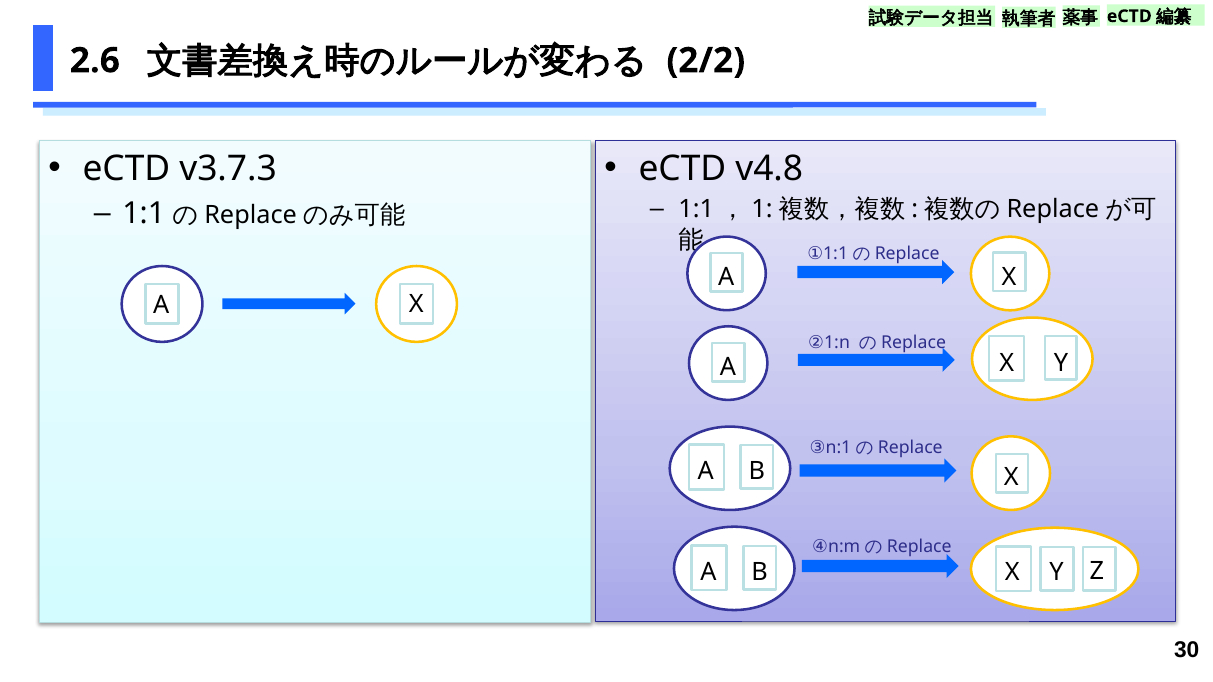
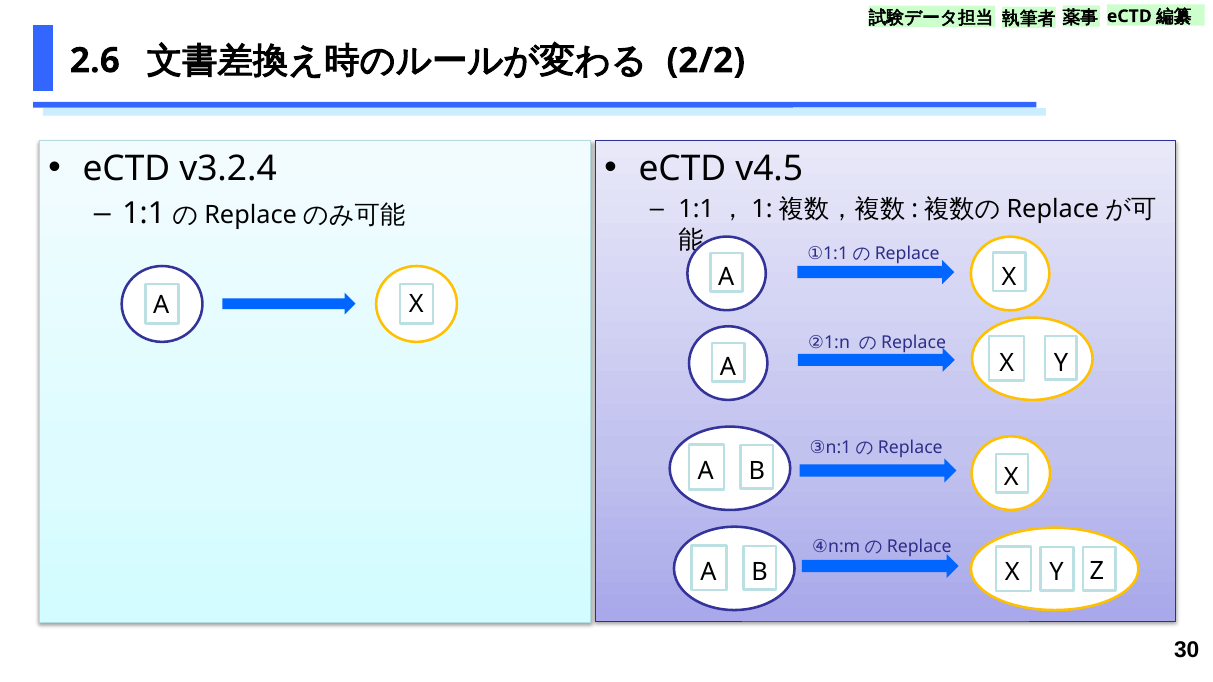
v4.8: v4.8 -> v4.5
v3.7.3: v3.7.3 -> v3.2.4
